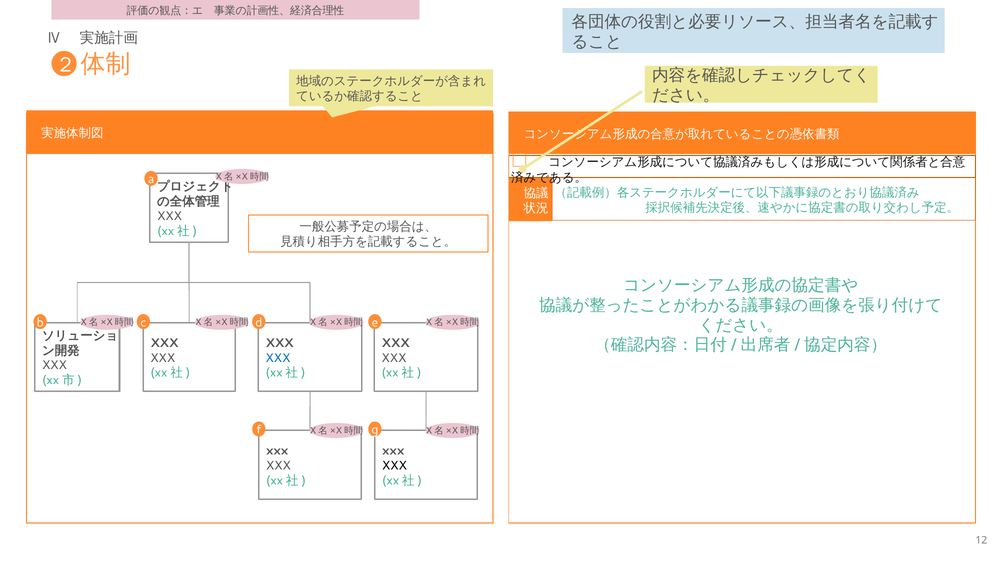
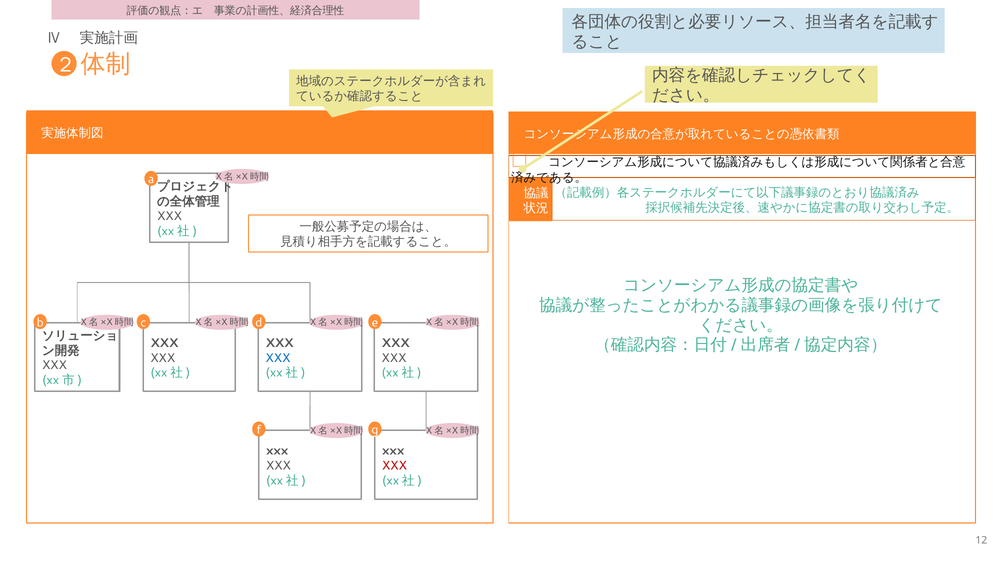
XXX at (394, 465) colour: black -> red
